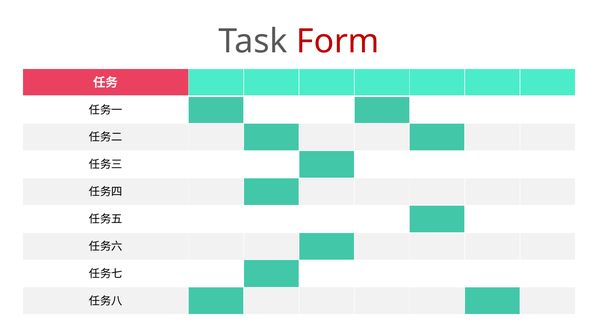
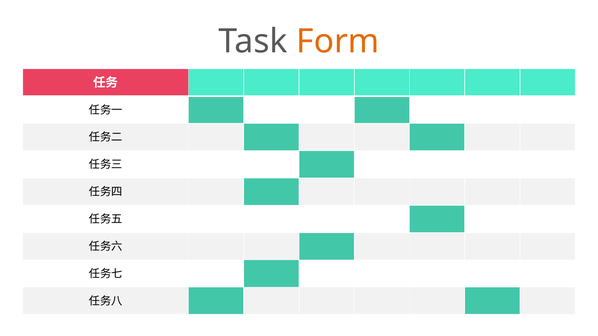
Form colour: red -> orange
